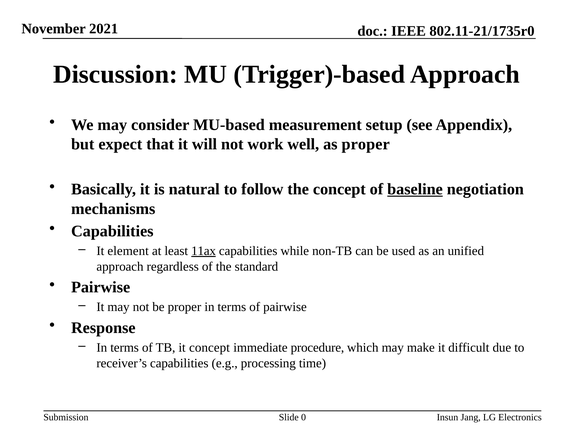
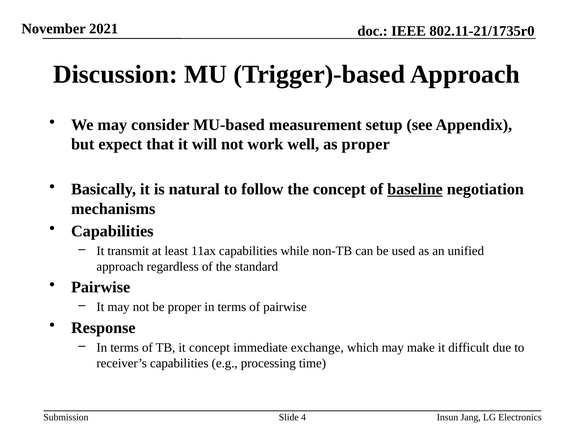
element: element -> transmit
11ax underline: present -> none
procedure: procedure -> exchange
0: 0 -> 4
